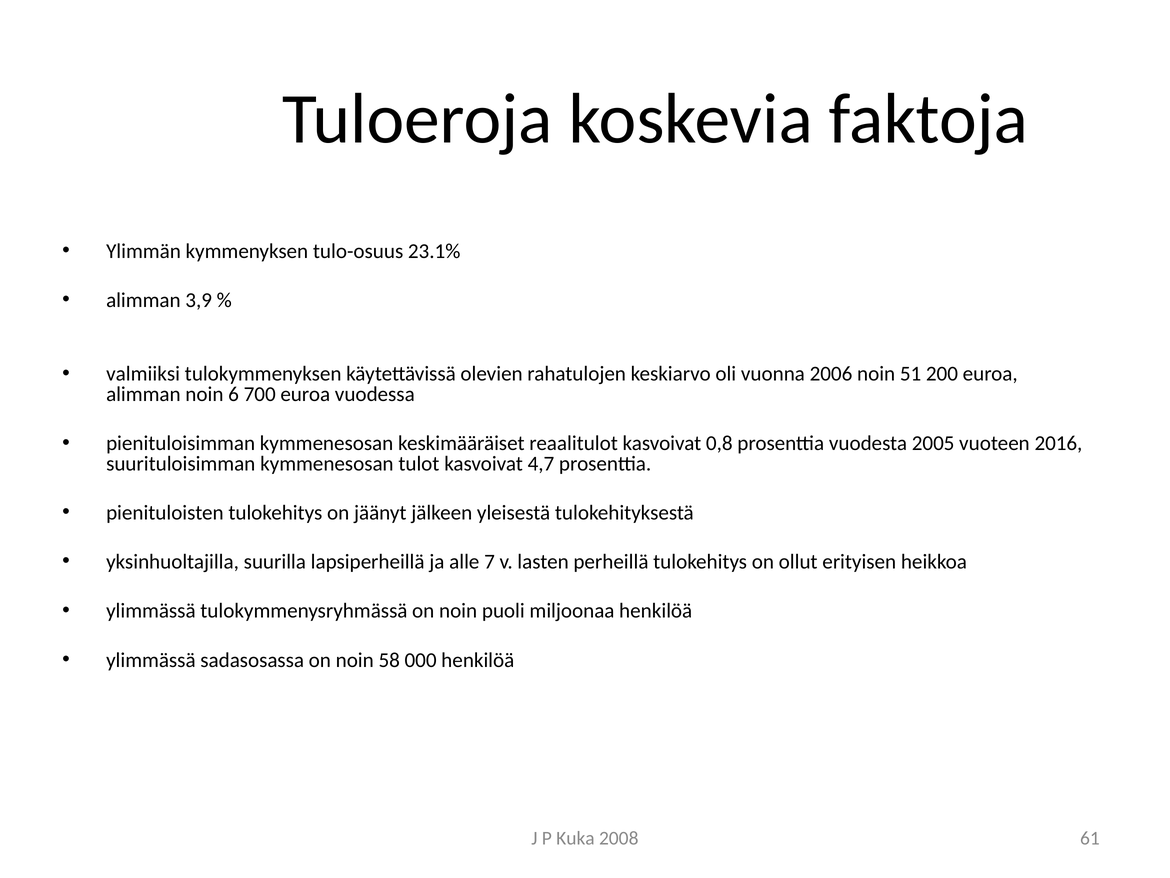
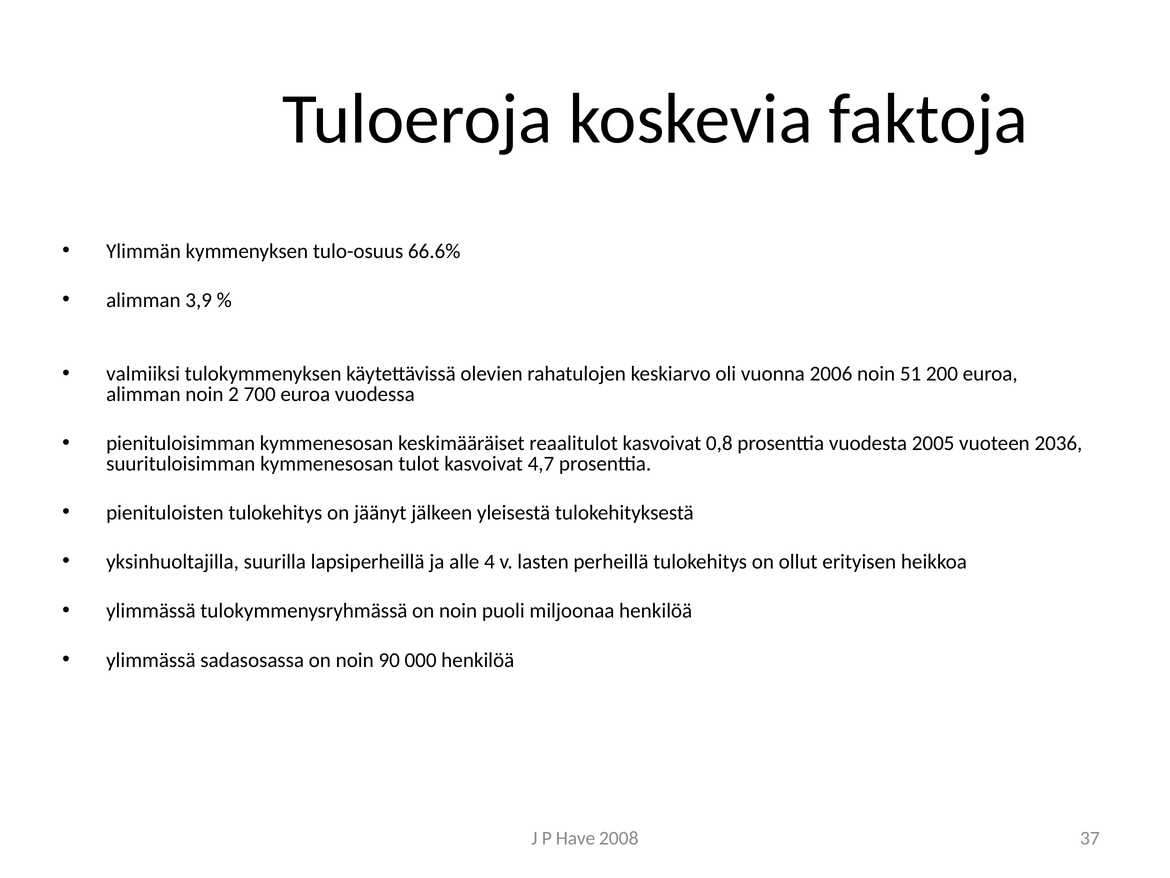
23.1%: 23.1% -> 66.6%
6: 6 -> 2
2016: 2016 -> 2036
7: 7 -> 4
58: 58 -> 90
Kuka: Kuka -> Have
61: 61 -> 37
